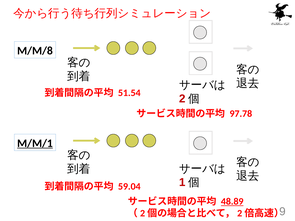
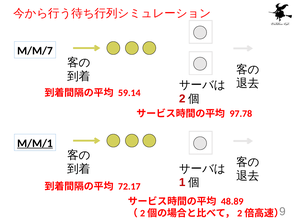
M/M/8: M/M/8 -> M/M/7
51.54: 51.54 -> 59.14
59.04: 59.04 -> 72.17
48.89 underline: present -> none
